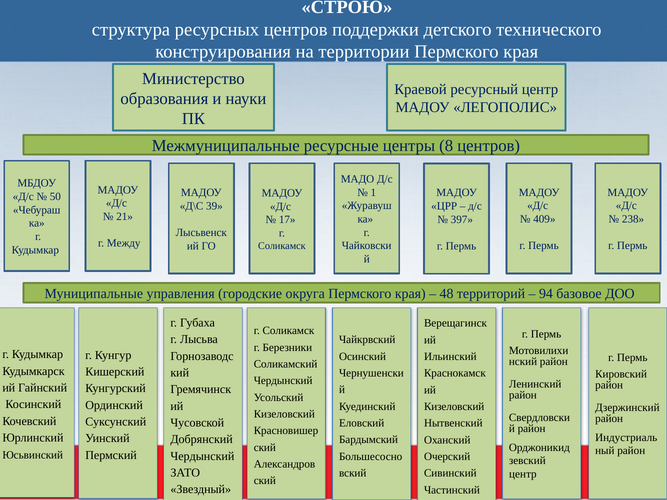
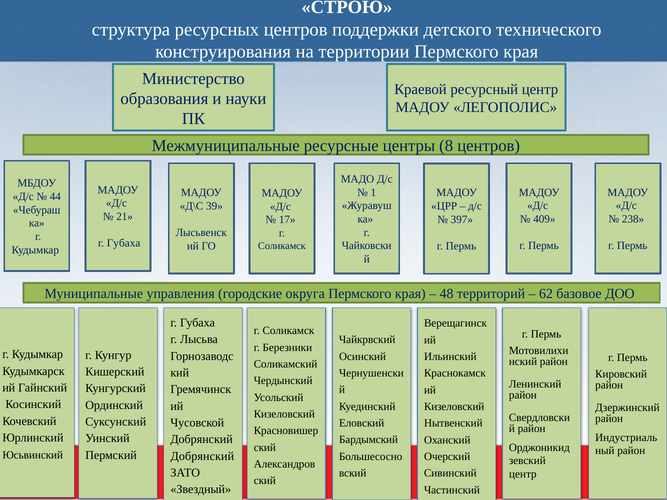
50: 50 -> 44
Между at (124, 243): Между -> Губаха
94: 94 -> 62
Чердынский at (202, 456): Чердынский -> Добрянский
